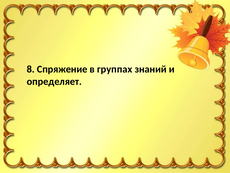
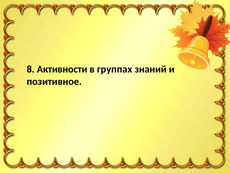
Спряжение: Спряжение -> Активности
определяет: определяет -> позитивное
